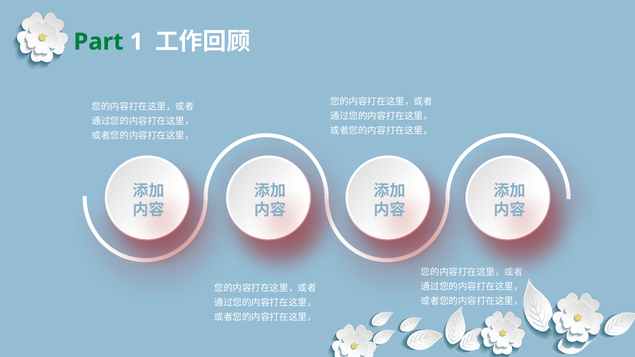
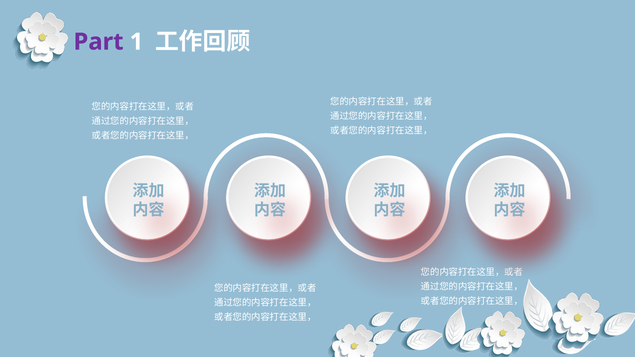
Part colour: green -> purple
